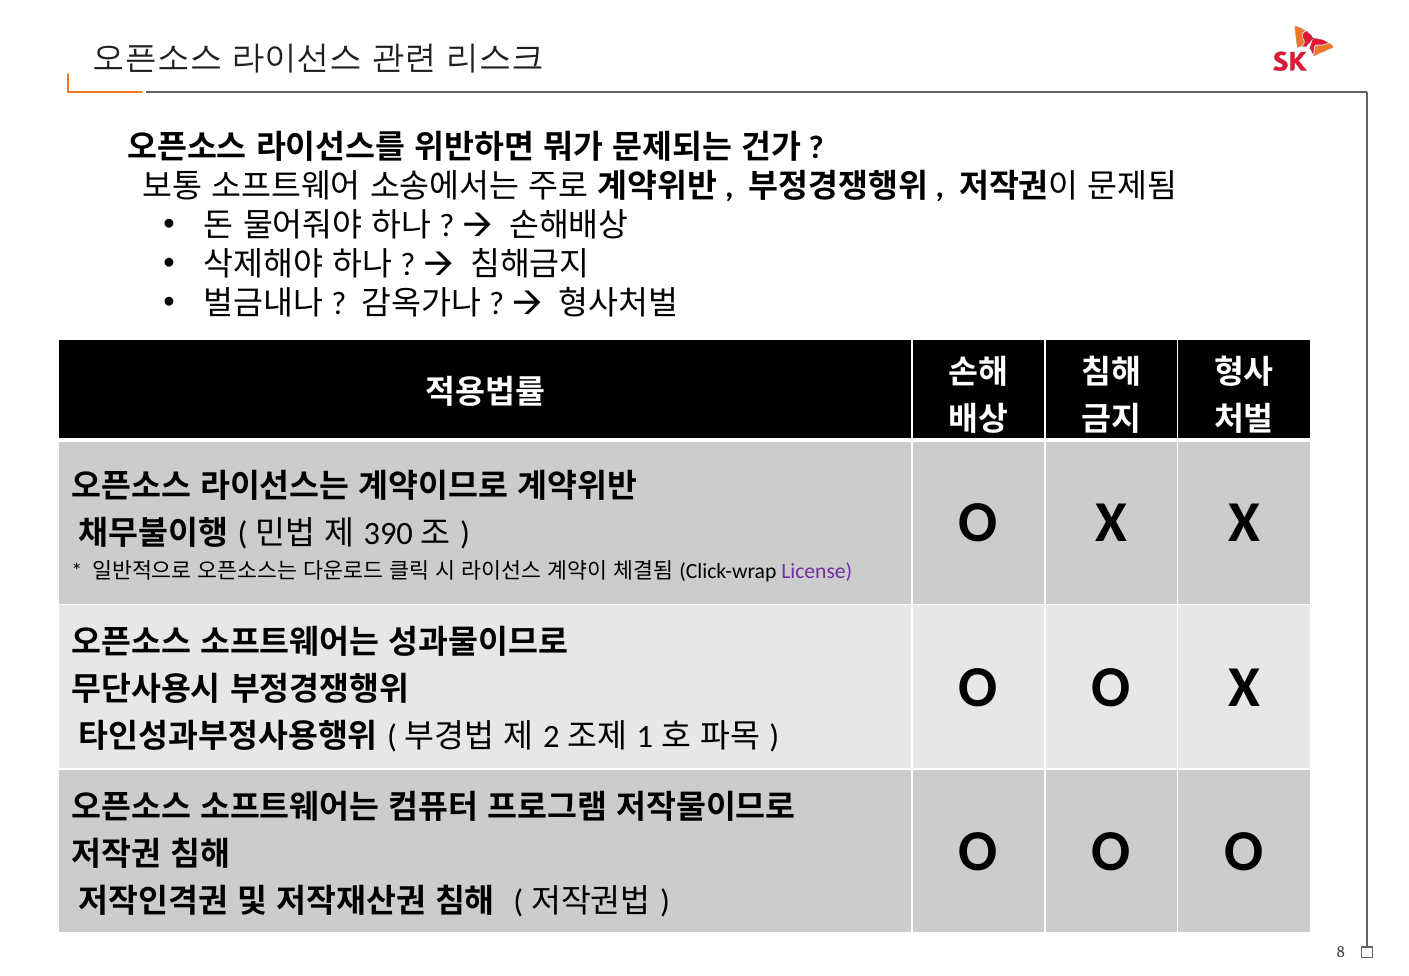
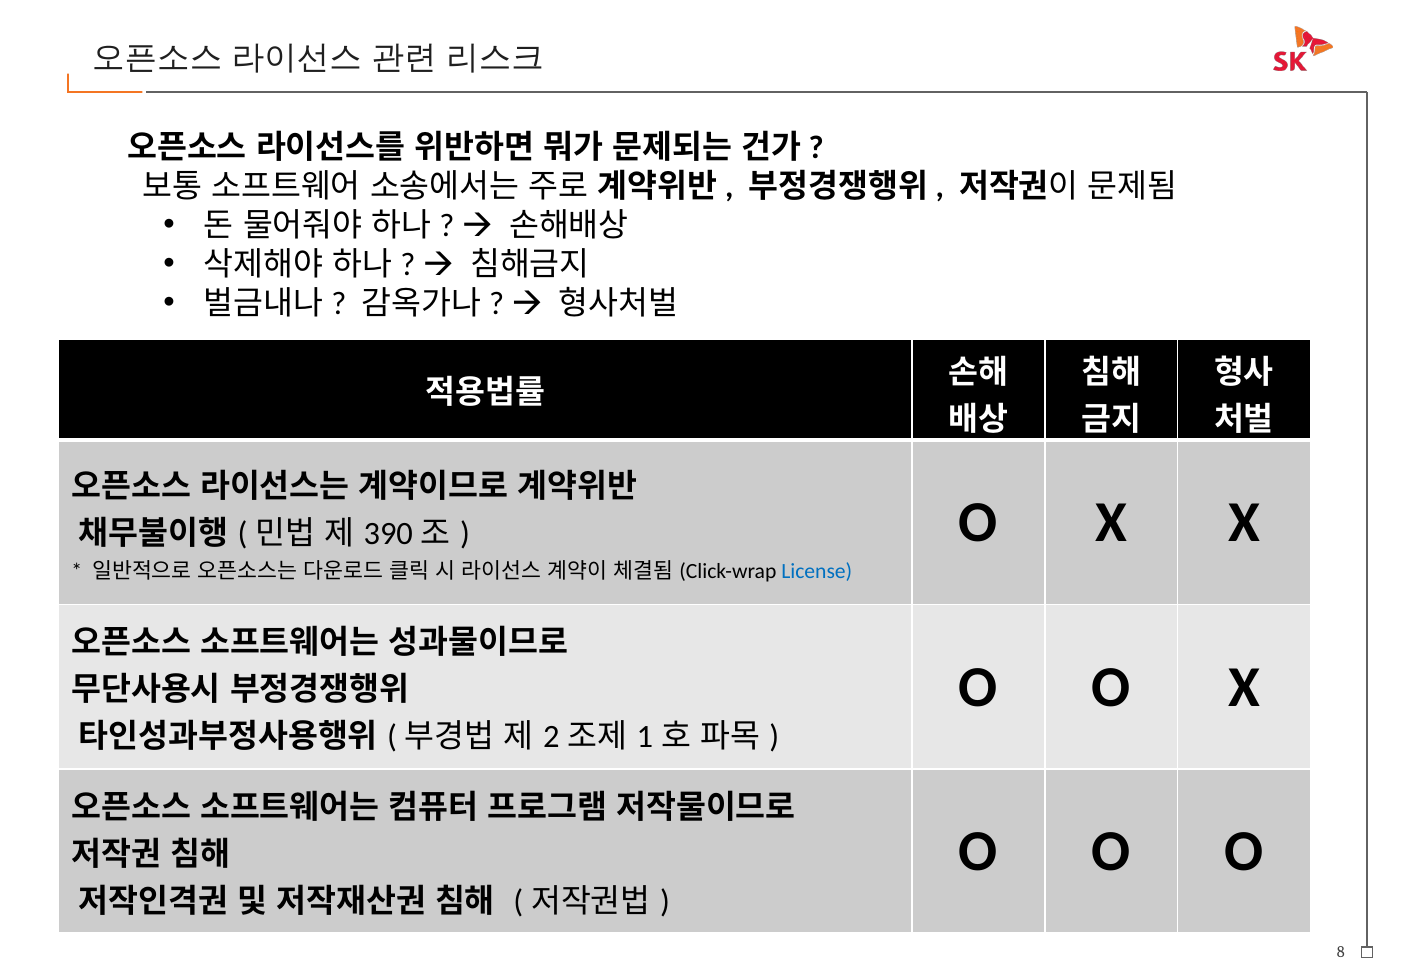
License colour: purple -> blue
